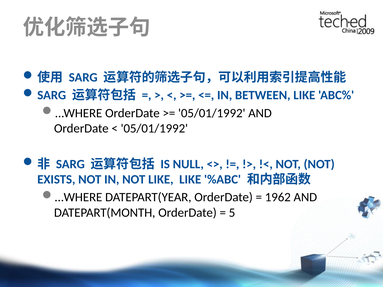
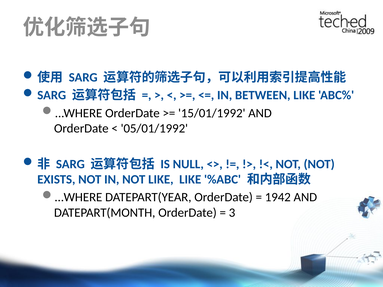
05/01/1992 at (212, 113): 05/01/1992 -> 15/01/1992
1962: 1962 -> 1942
5: 5 -> 3
